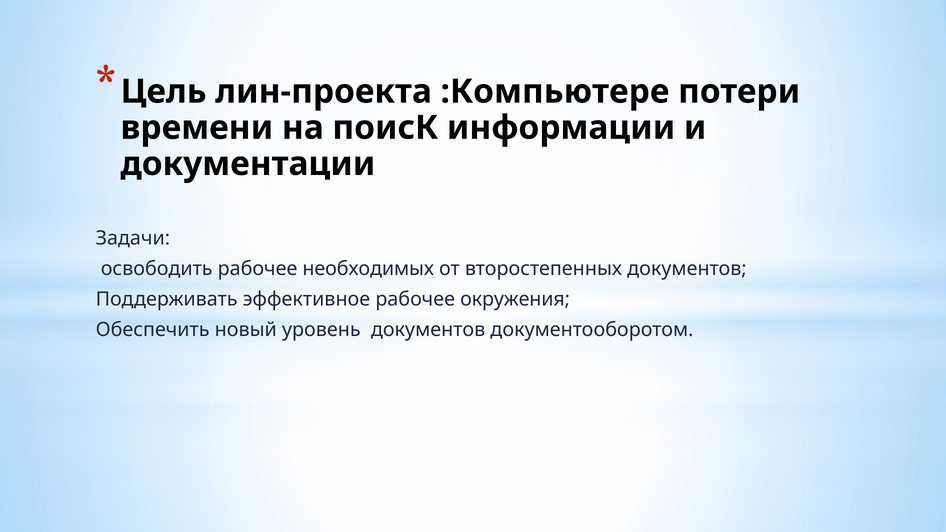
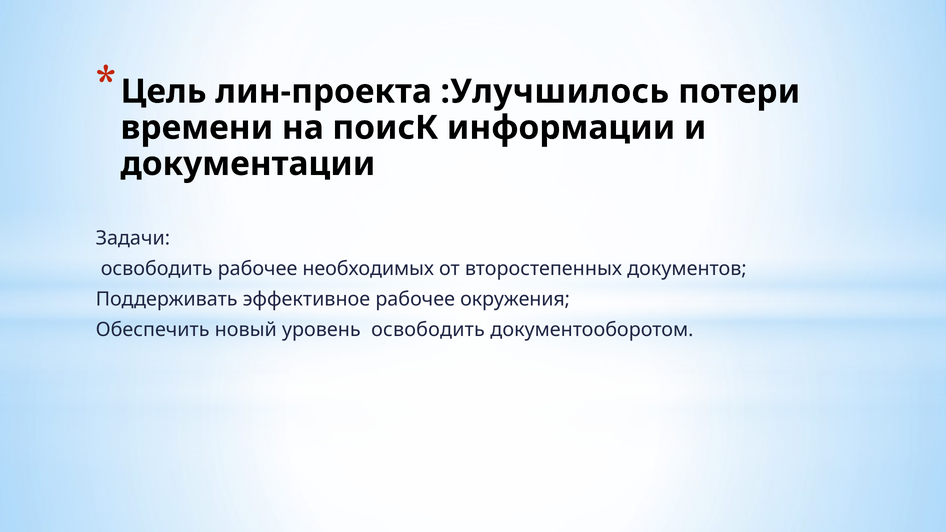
:Компьютере: :Компьютере -> :Улучшилось
уровень документов: документов -> освободить
